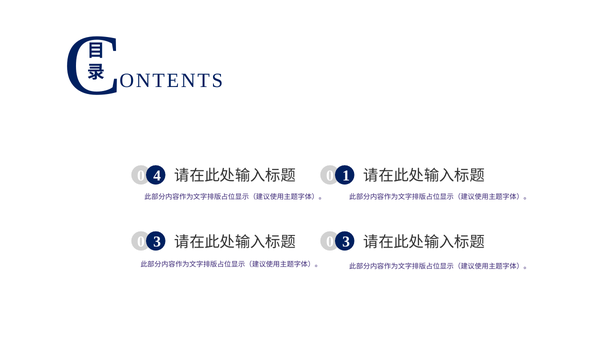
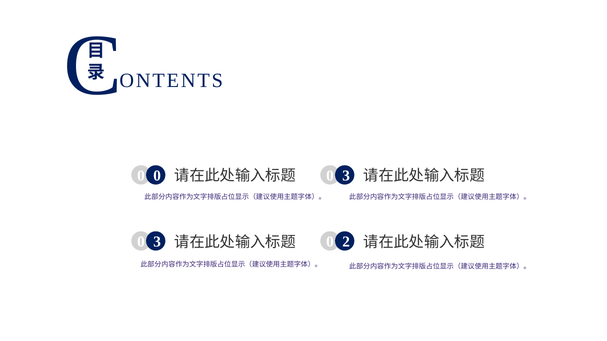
0 4: 4 -> 0
1 at (346, 176): 1 -> 3
3 at (346, 242): 3 -> 2
